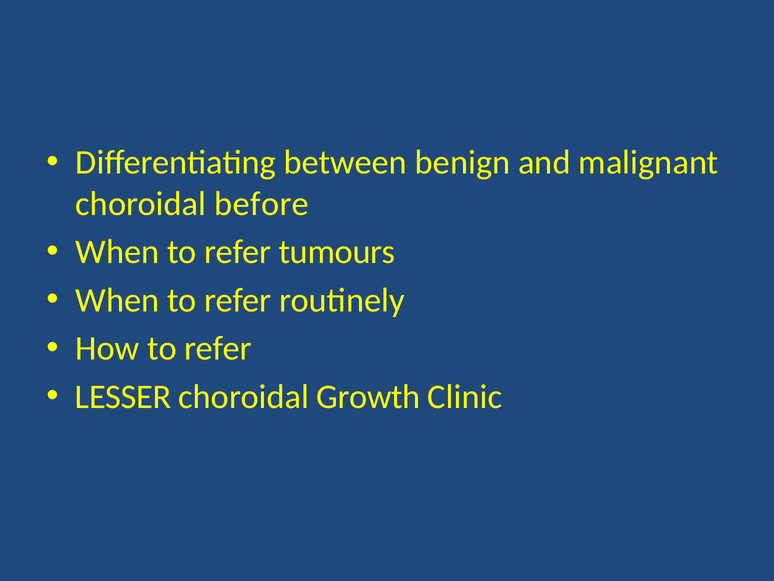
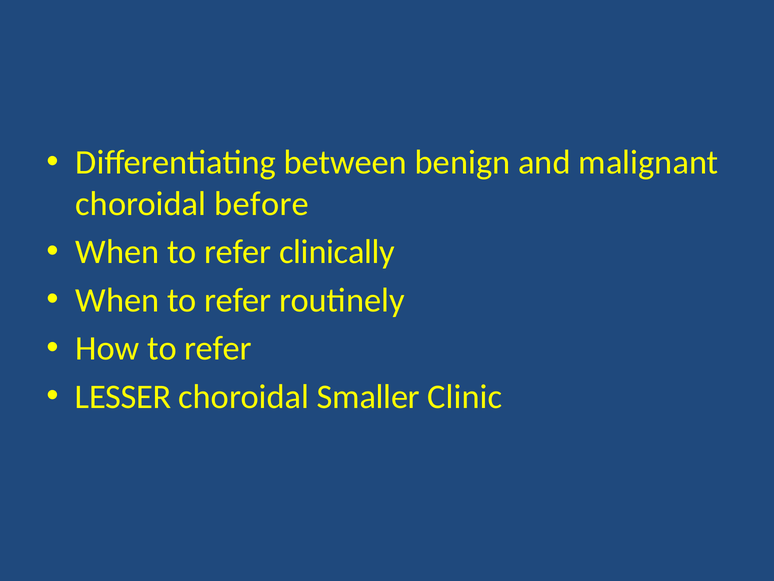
tumours: tumours -> clinically
Growth: Growth -> Smaller
